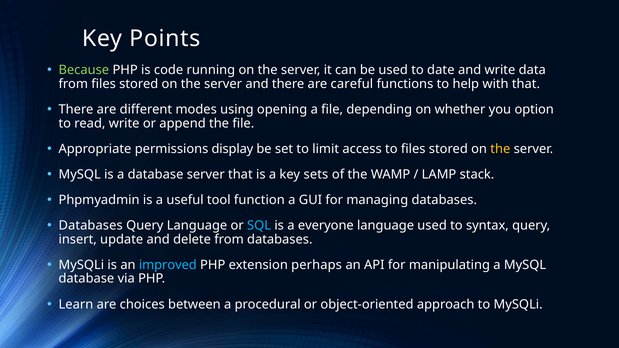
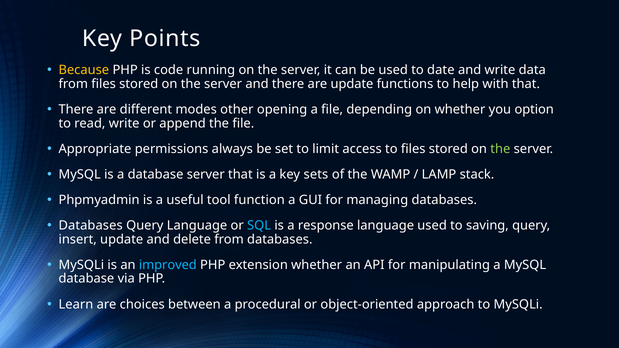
Because colour: light green -> yellow
are careful: careful -> update
using: using -> other
display: display -> always
the at (500, 149) colour: yellow -> light green
everyone: everyone -> response
syntax: syntax -> saving
extension perhaps: perhaps -> whether
